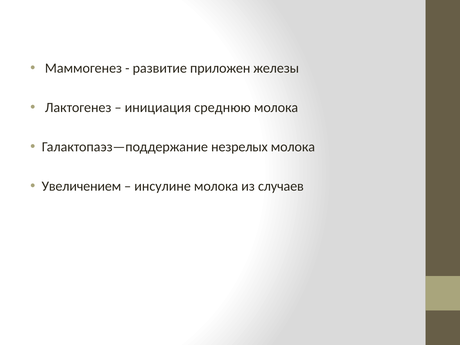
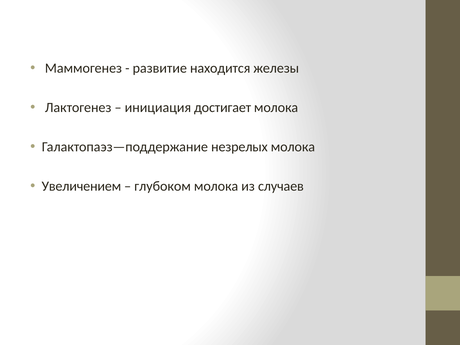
приложен: приложен -> находится
среднюю: среднюю -> достигает
инсулине: инсулине -> глубоком
